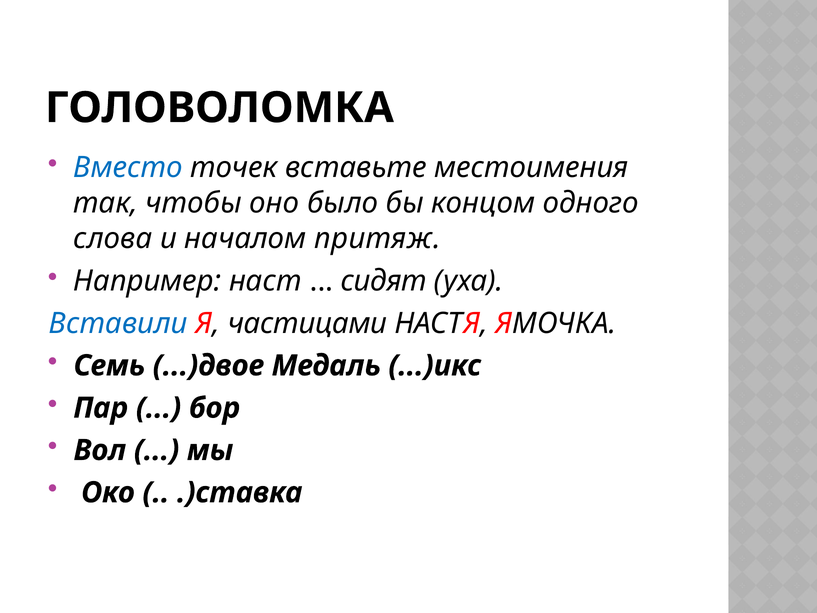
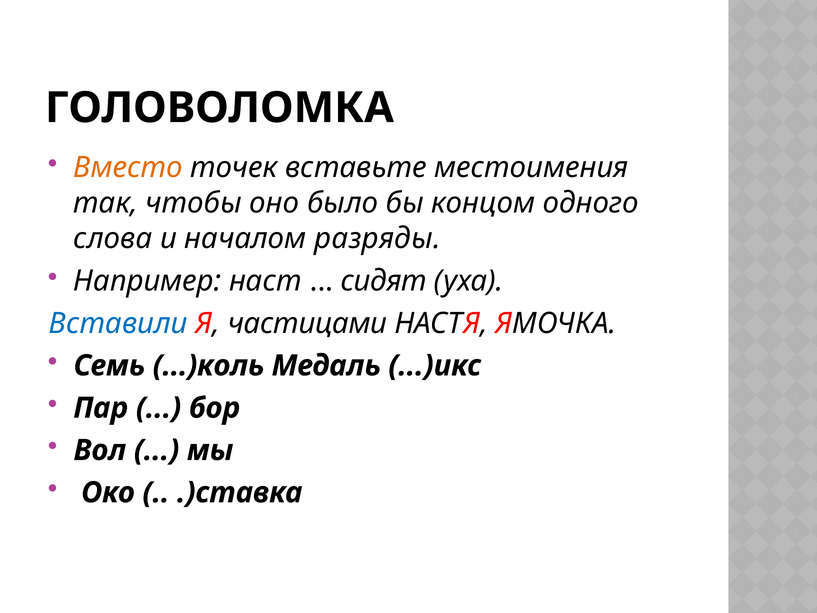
Вместо colour: blue -> orange
притяж: притяж -> разряды
...)двое: ...)двое -> ...)коль
